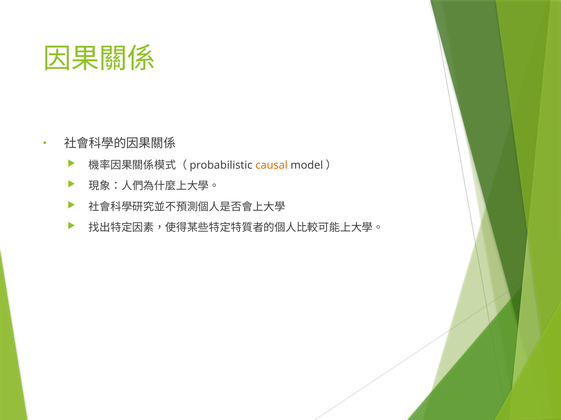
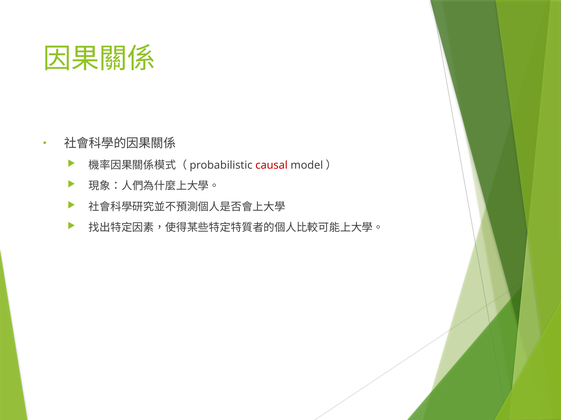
causal colour: orange -> red
